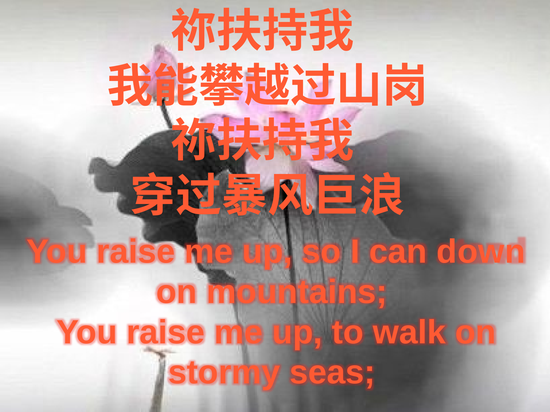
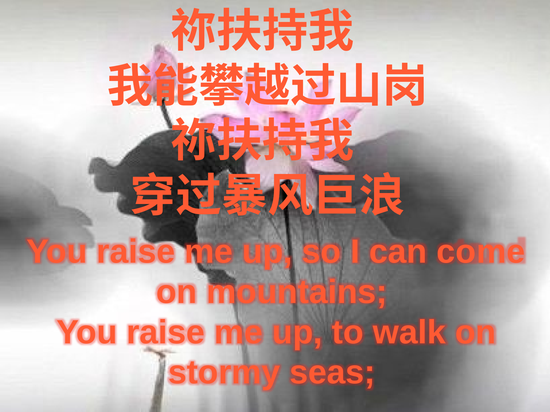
down: down -> come
